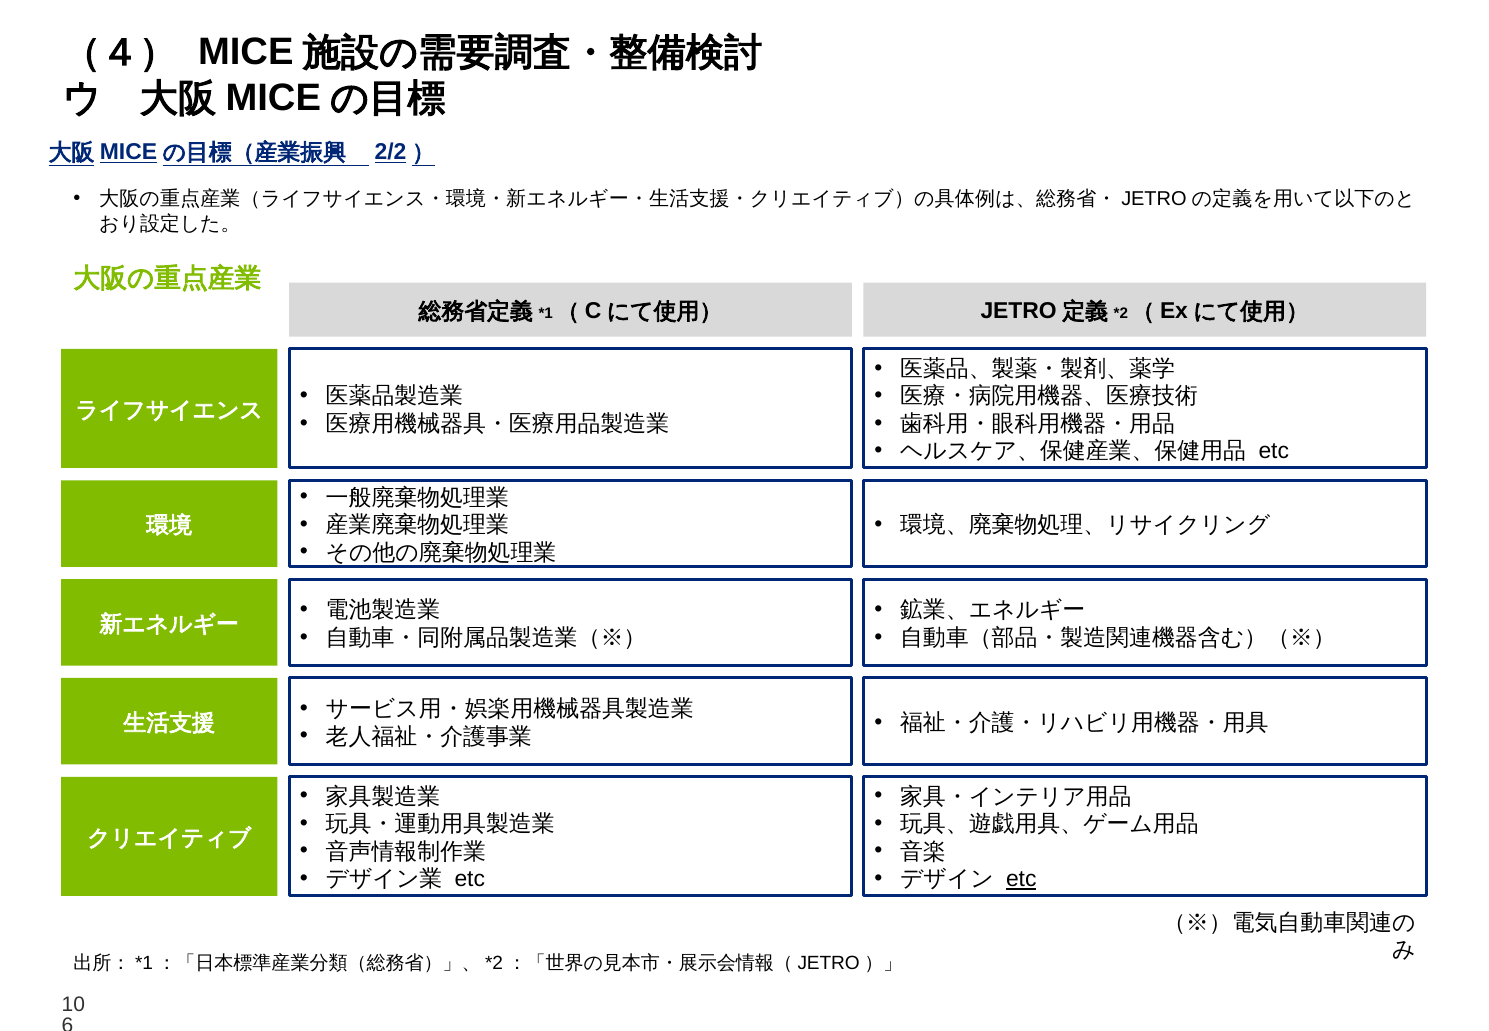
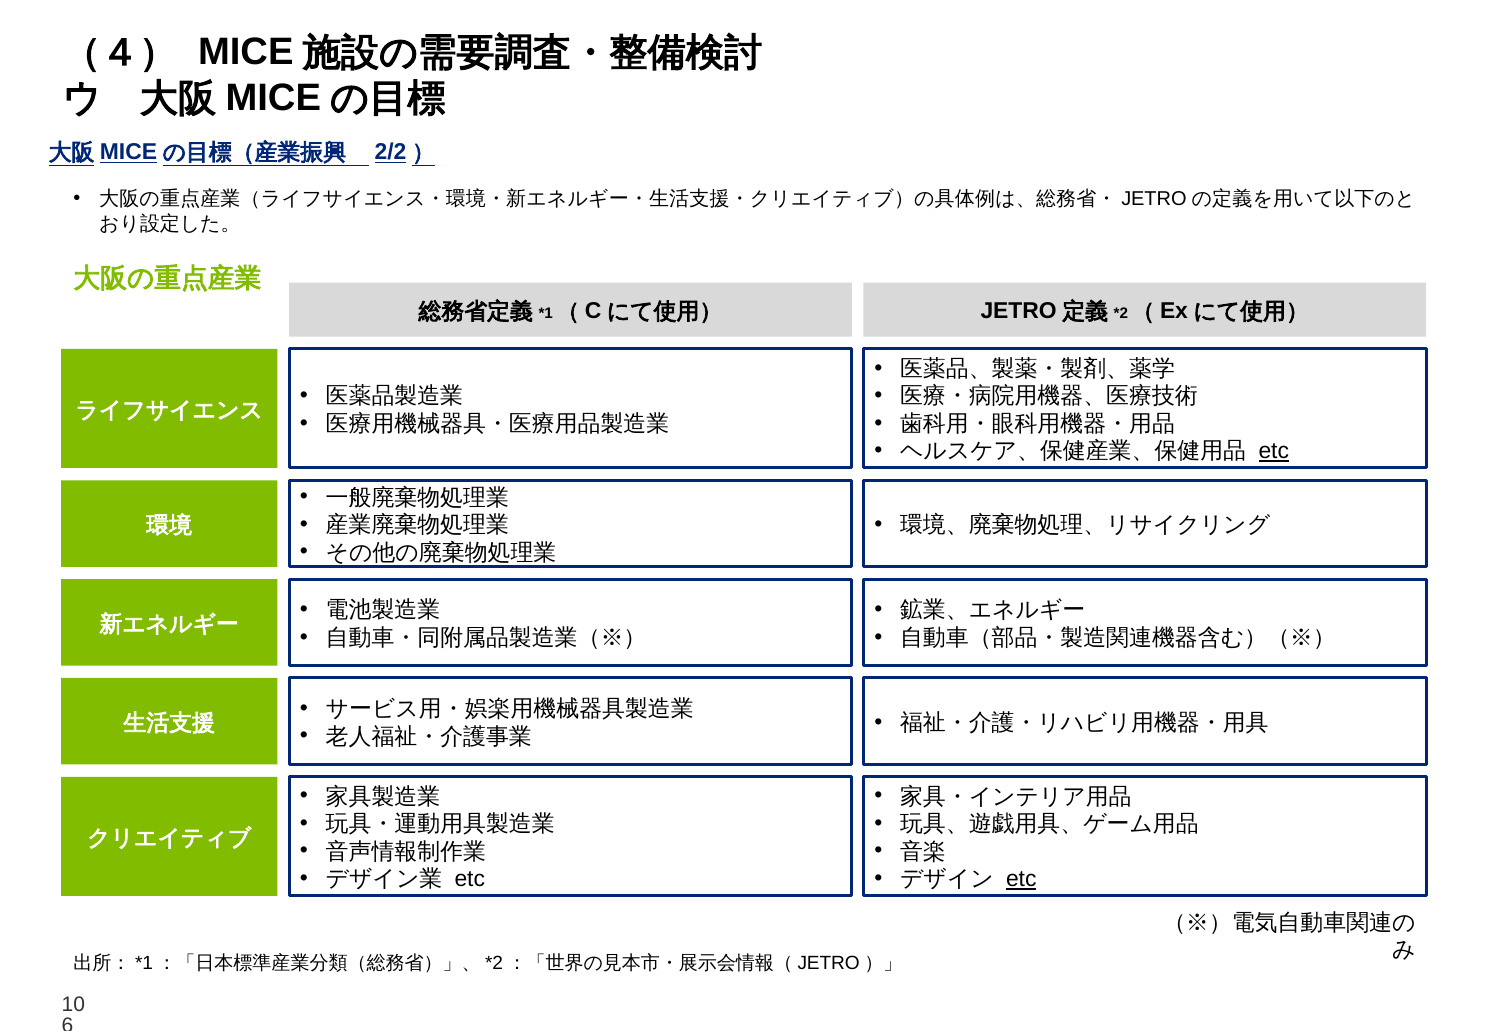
etc at (1274, 451) underline: none -> present
